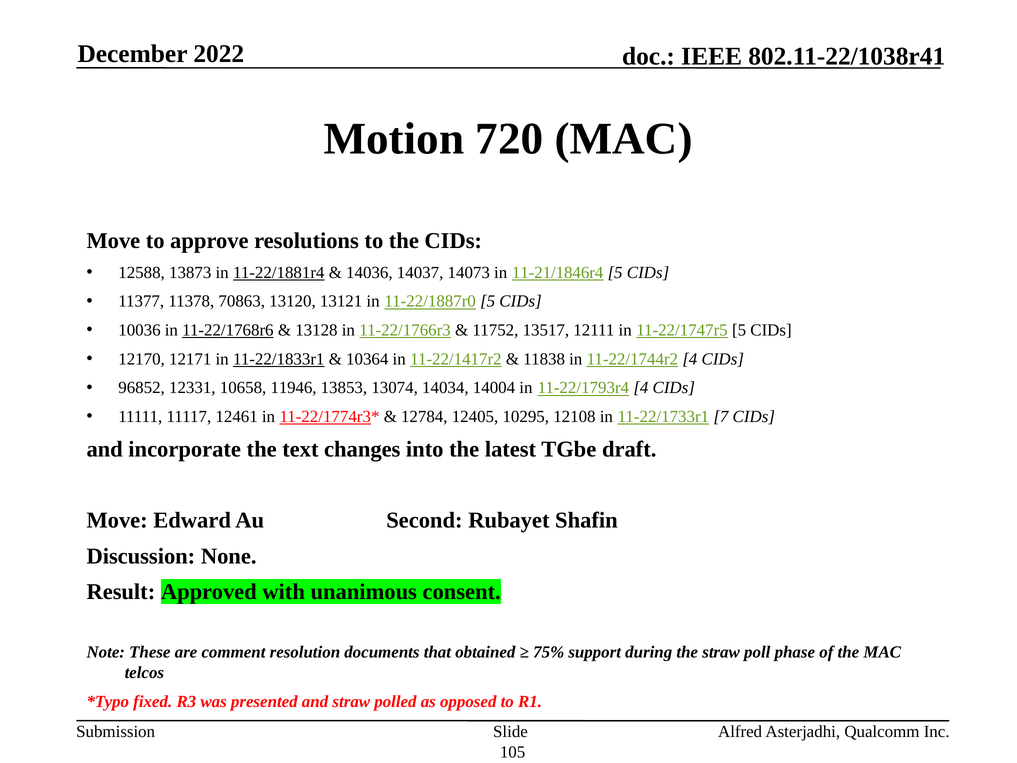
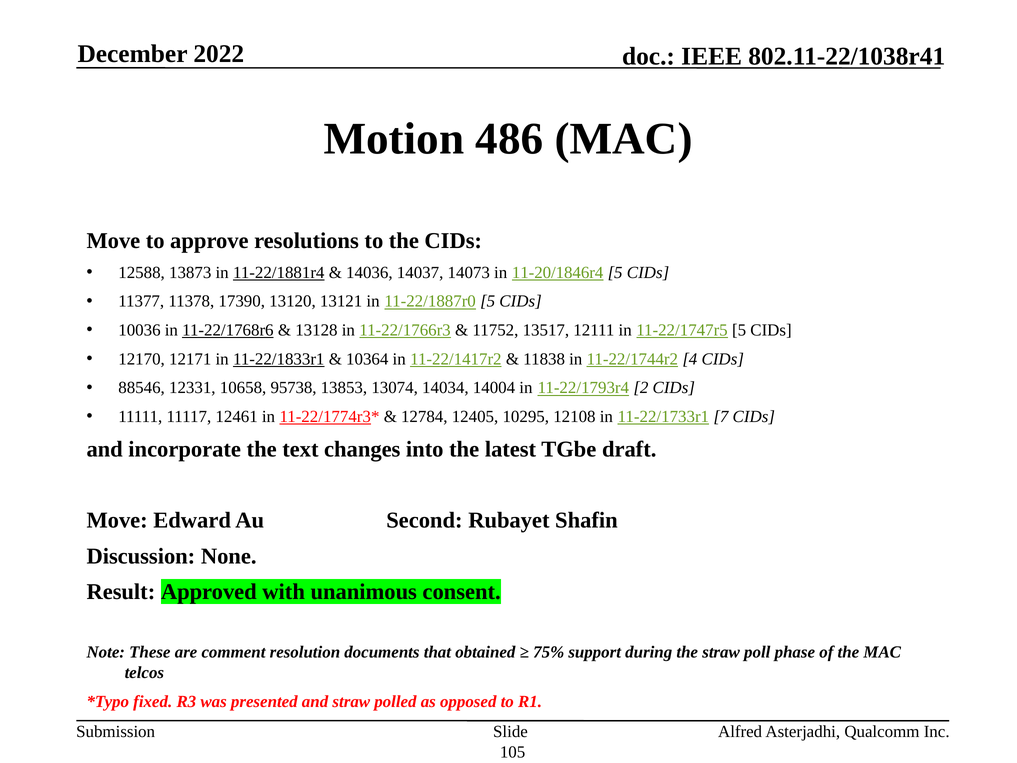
720: 720 -> 486
11-21/1846r4: 11-21/1846r4 -> 11-20/1846r4
70863: 70863 -> 17390
96852: 96852 -> 88546
11946: 11946 -> 95738
11-22/1793r4 4: 4 -> 2
